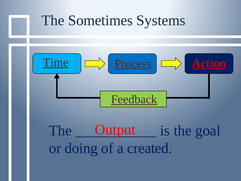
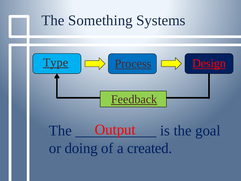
Sometimes: Sometimes -> Something
Time: Time -> Type
Action: Action -> Design
